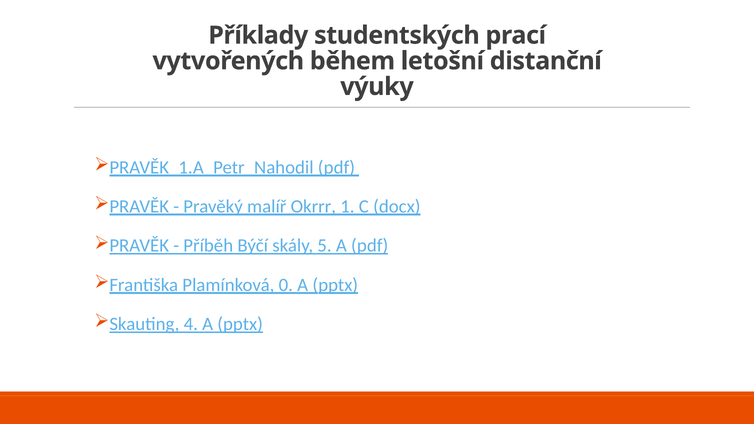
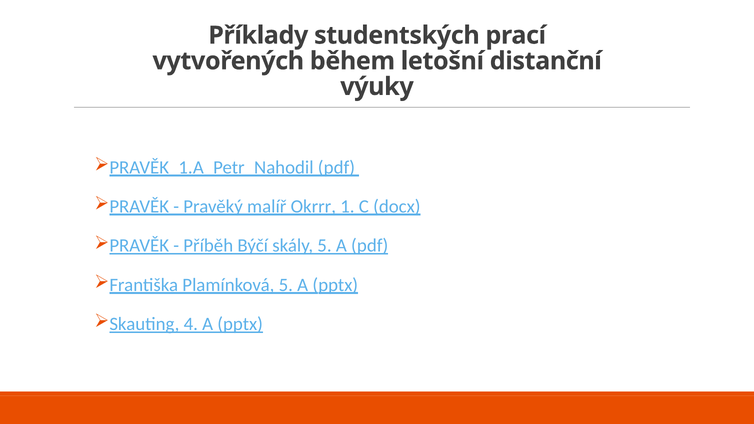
Plamínková 0: 0 -> 5
